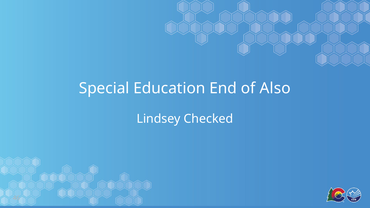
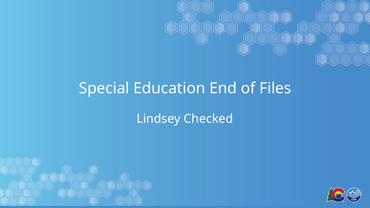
Also: Also -> Files
